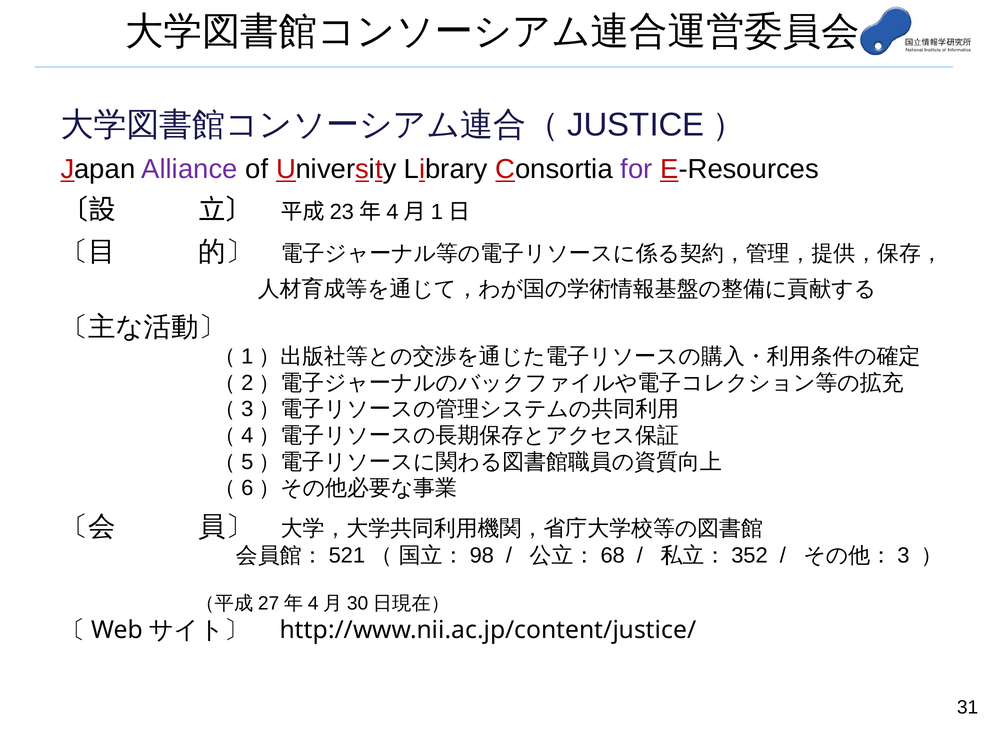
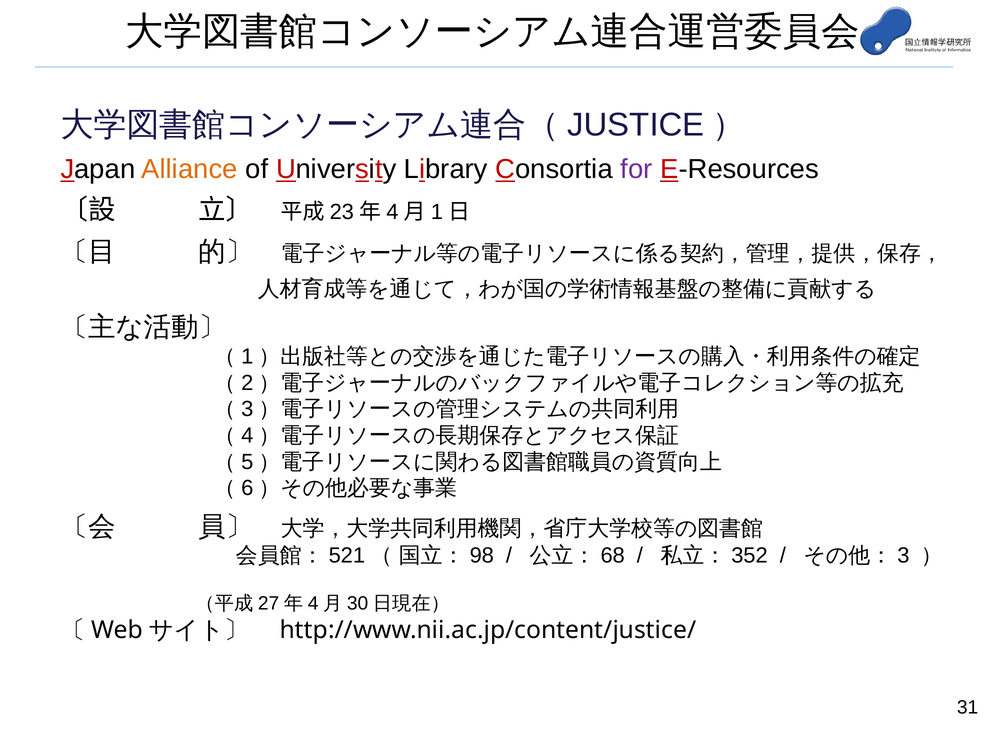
Alliance colour: purple -> orange
